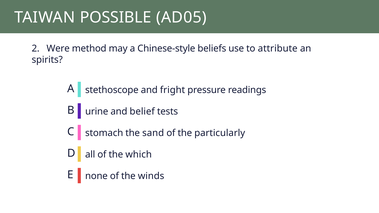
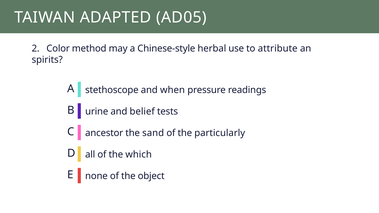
POSSIBLE: POSSIBLE -> ADAPTED
Were: Were -> Color
beliefs: beliefs -> herbal
fright: fright -> when
stomach: stomach -> ancestor
winds: winds -> object
